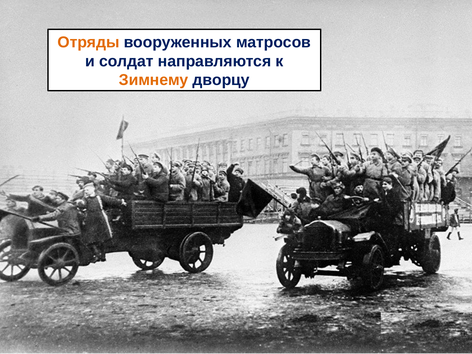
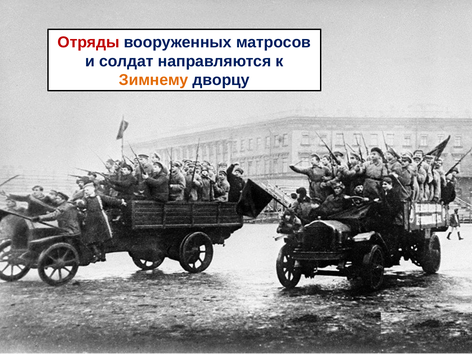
Отряды colour: orange -> red
